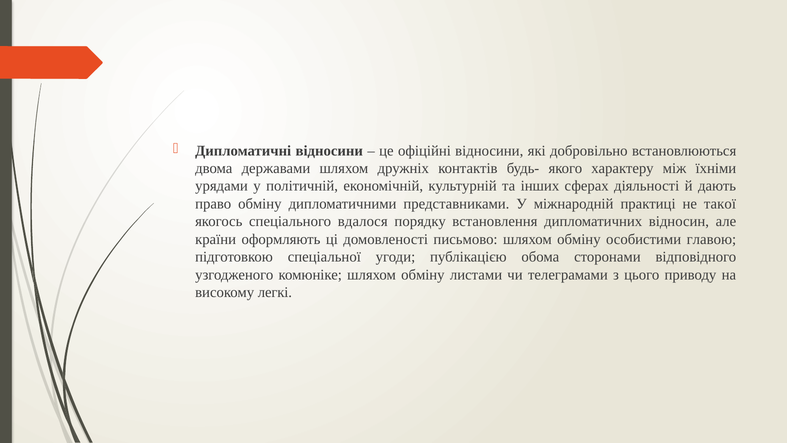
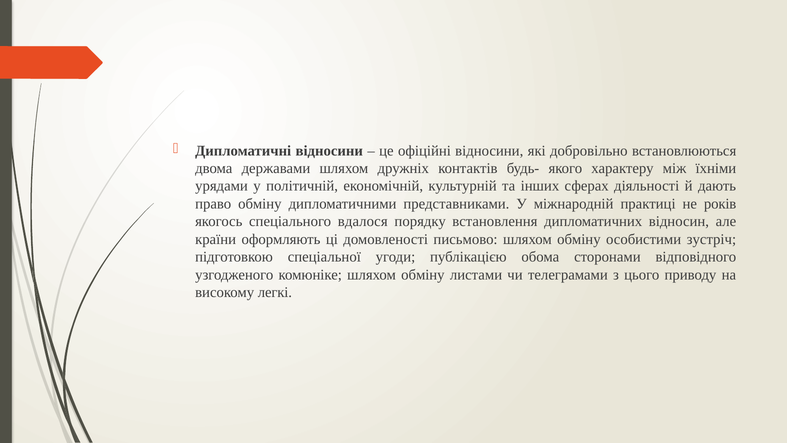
такої: такої -> років
главою: главою -> зустріч
